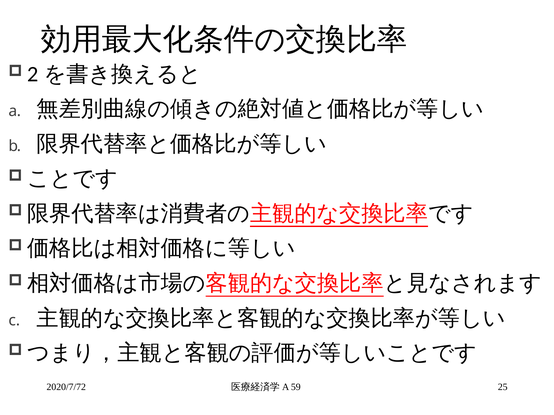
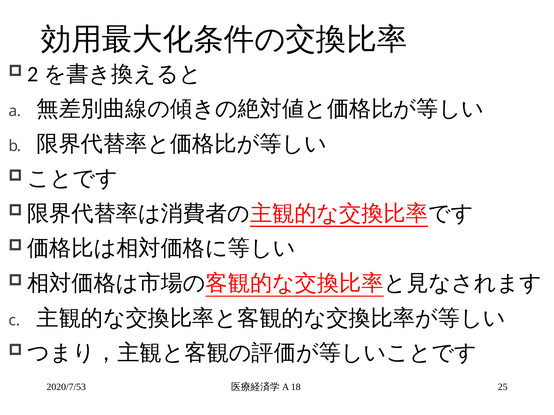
2020/7/72: 2020/7/72 -> 2020/7/53
59: 59 -> 18
